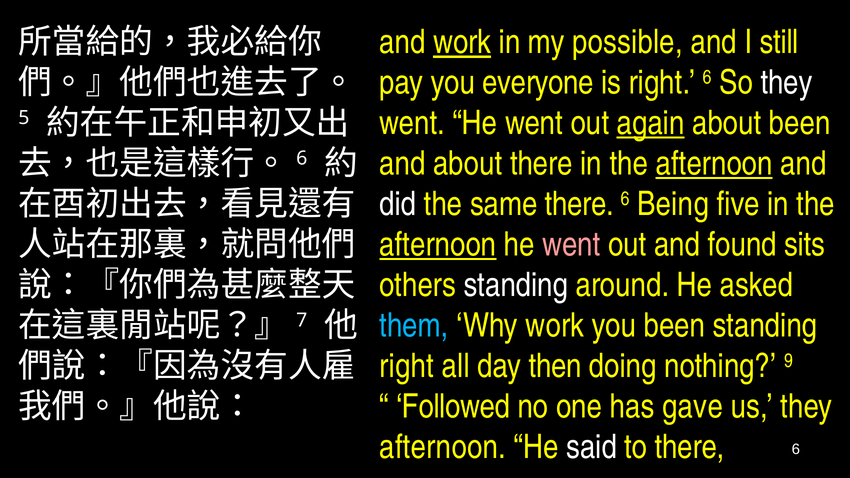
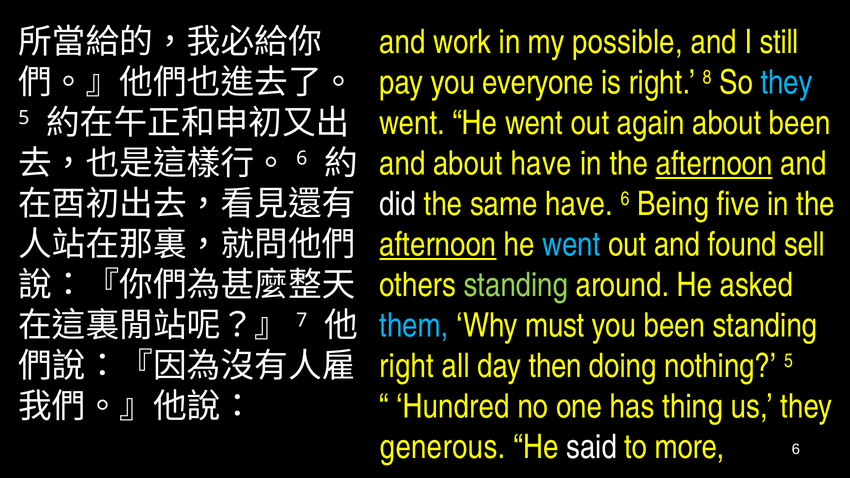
work at (462, 42) underline: present -> none
right 6: 6 -> 8
they at (787, 83) colour: white -> light blue
again underline: present -> none
about there: there -> have
same there: there -> have
went at (571, 245) colour: pink -> light blue
sits: sits -> sell
standing at (516, 285) colour: white -> light green
Why work: work -> must
nothing 9: 9 -> 5
Followed: Followed -> Hundred
gave: gave -> thing
afternoon at (443, 447): afternoon -> generous
to there: there -> more
